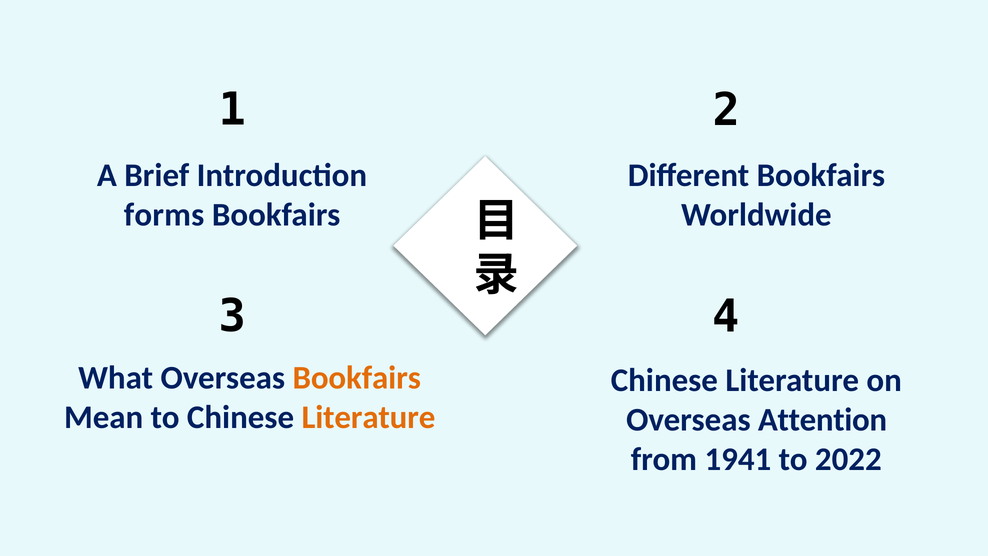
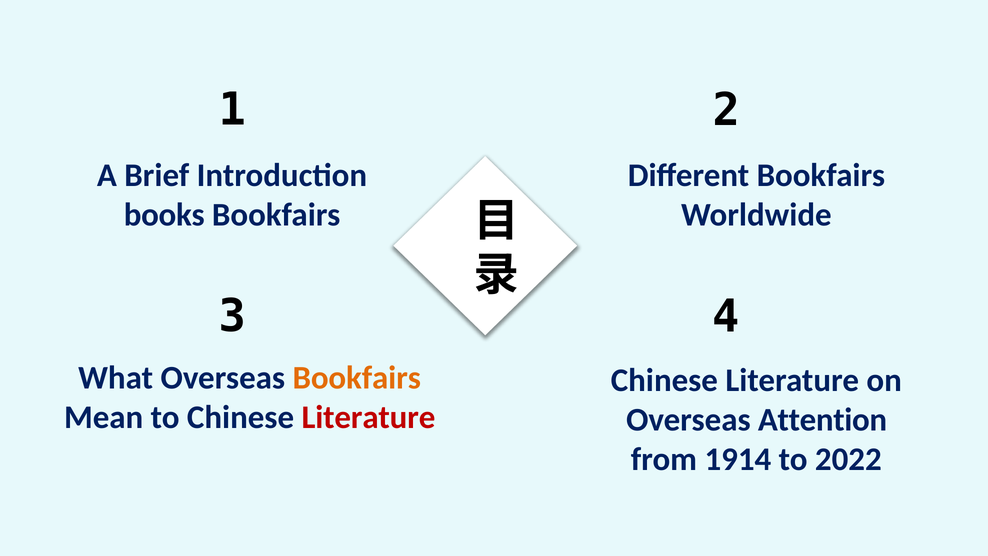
forms: forms -> books
Literature at (368, 417) colour: orange -> red
1941: 1941 -> 1914
